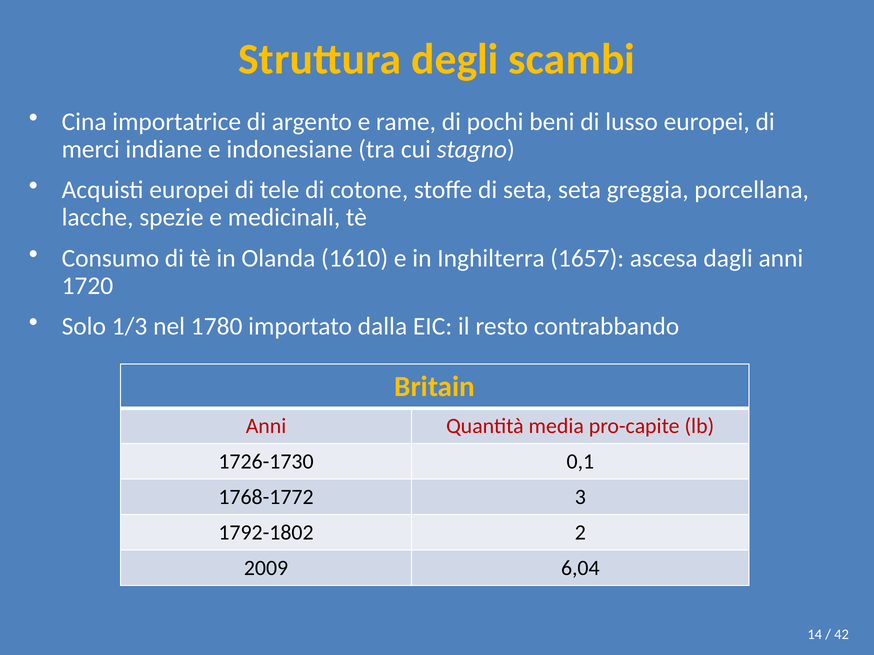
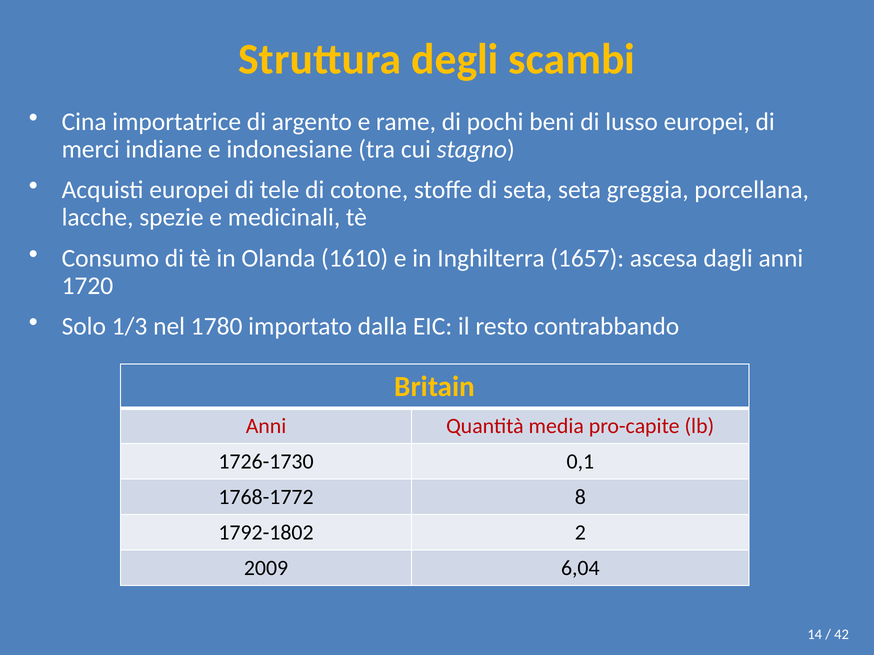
3: 3 -> 8
